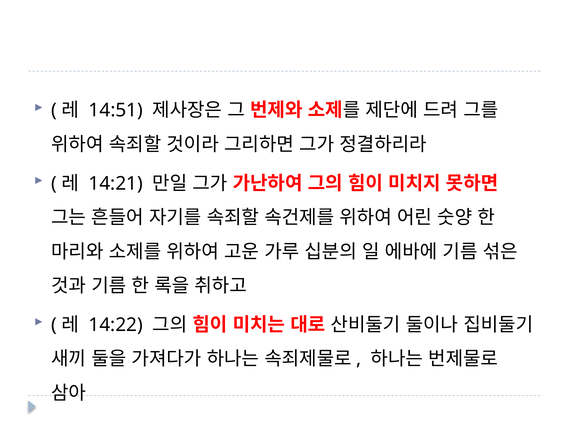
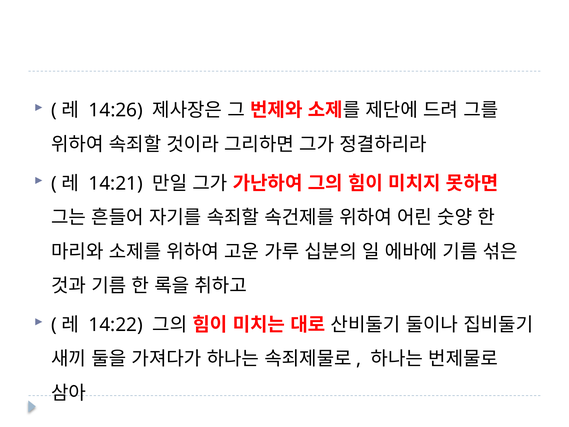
14:51: 14:51 -> 14:26
